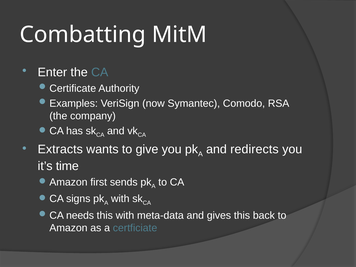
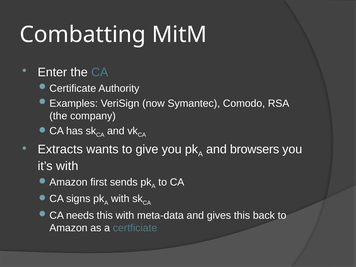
redirects: redirects -> browsers
it’s time: time -> with
